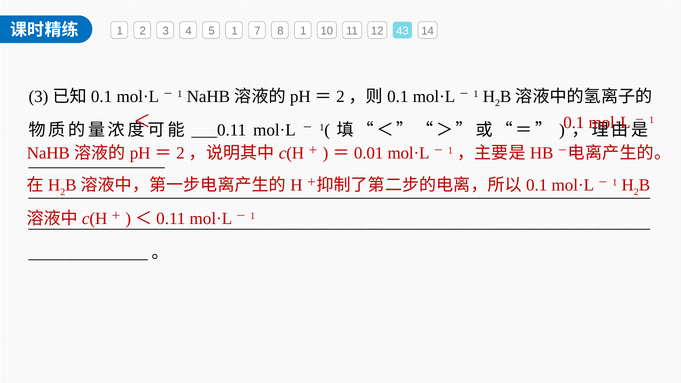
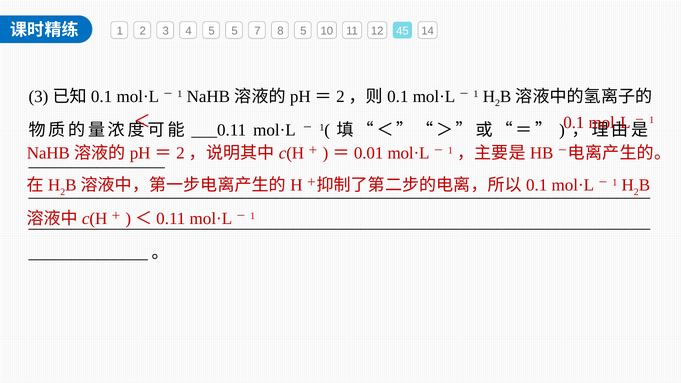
5 1: 1 -> 5
8 1: 1 -> 5
43: 43 -> 45
